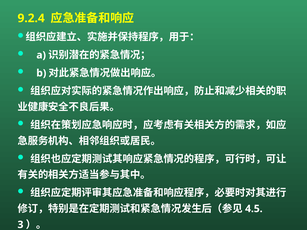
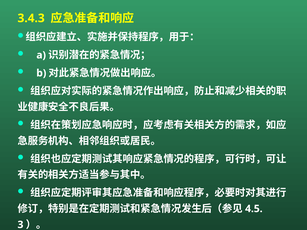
9.2.4: 9.2.4 -> 3.4.3
